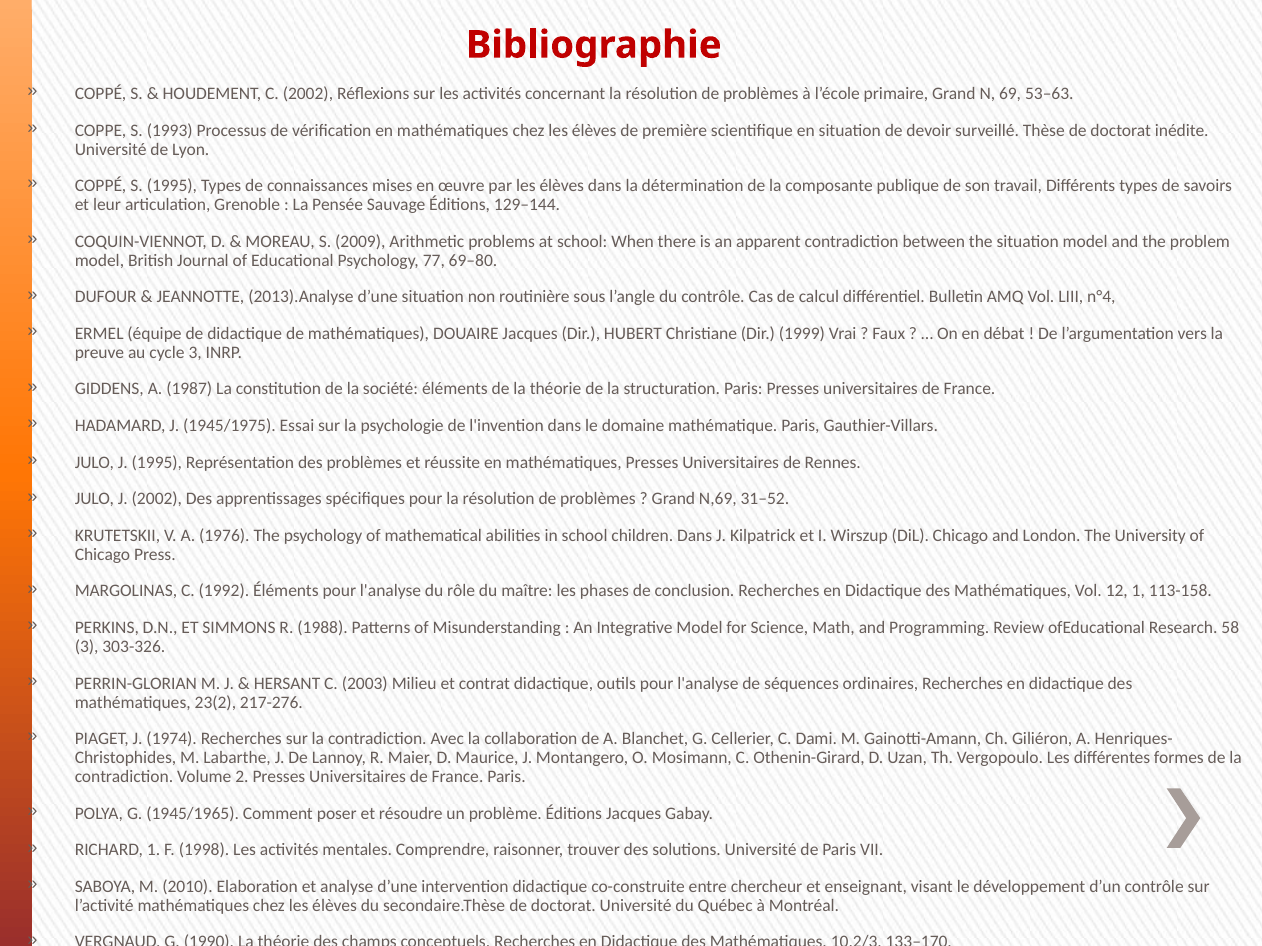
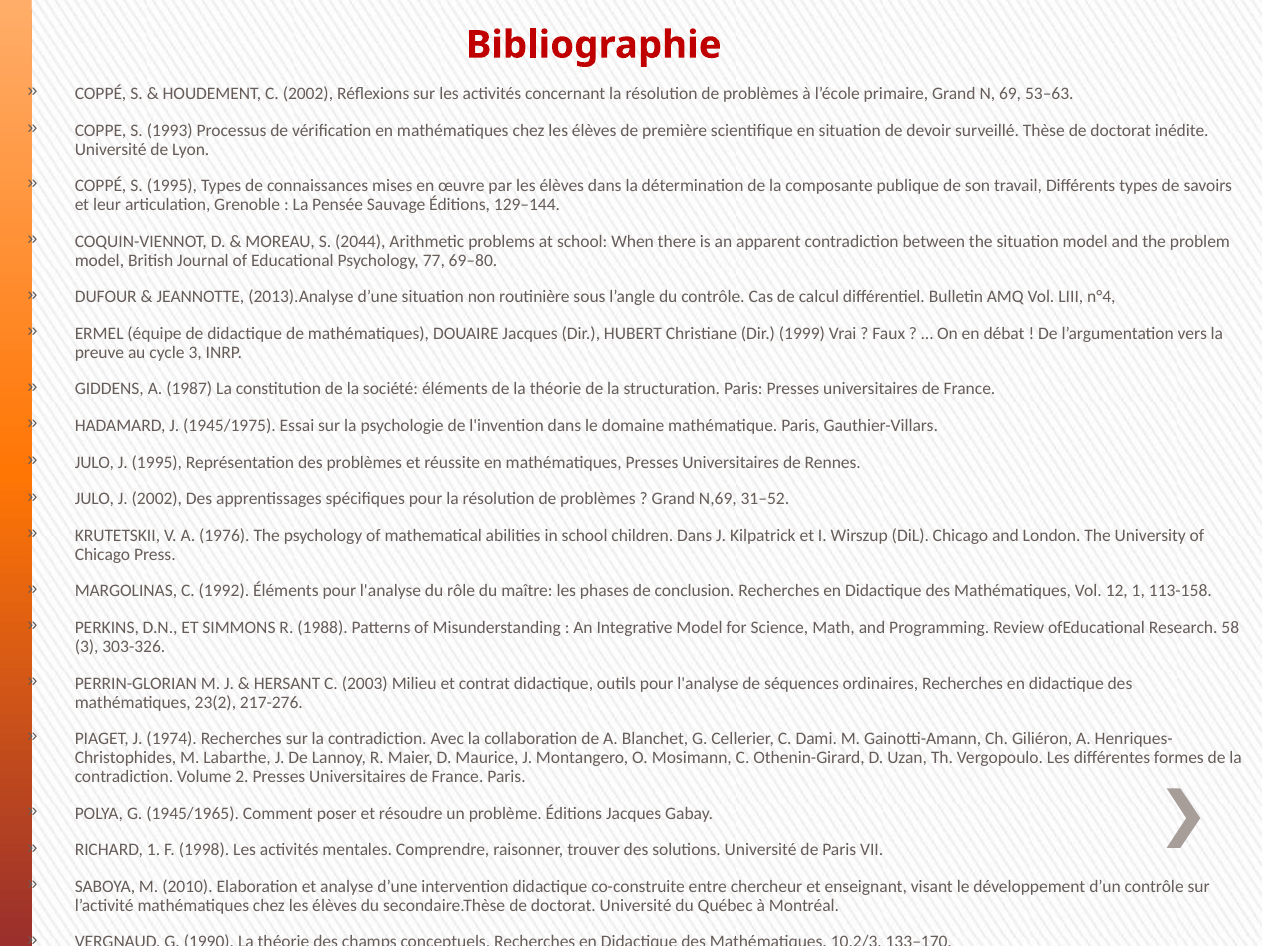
2009: 2009 -> 2044
